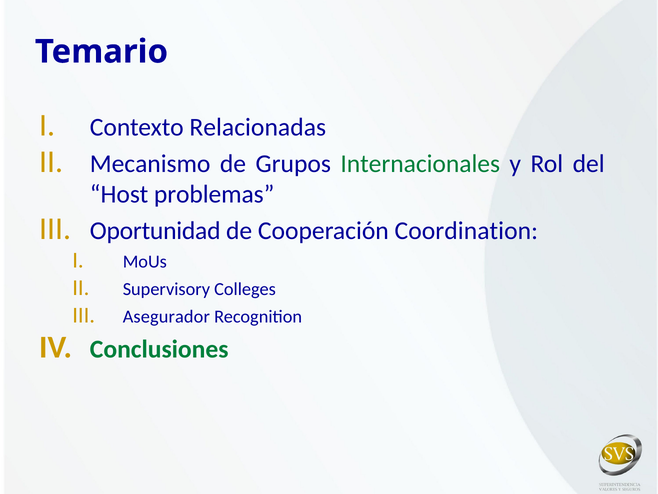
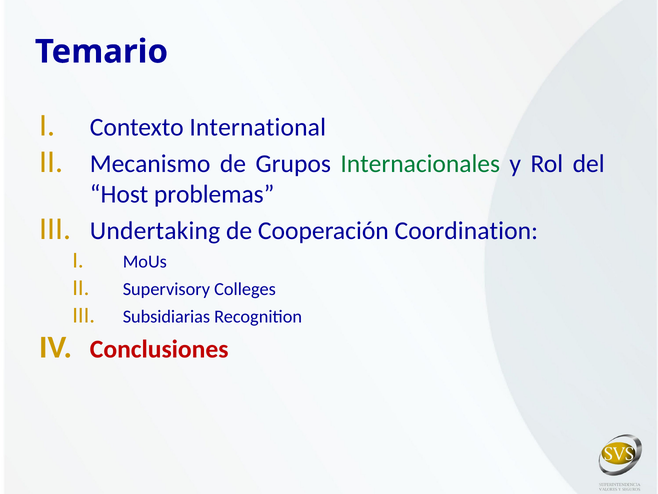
Relacionadas: Relacionadas -> International
Oportunidad: Oportunidad -> Undertaking
Asegurador: Asegurador -> Subsidiarias
Conclusiones colour: green -> red
